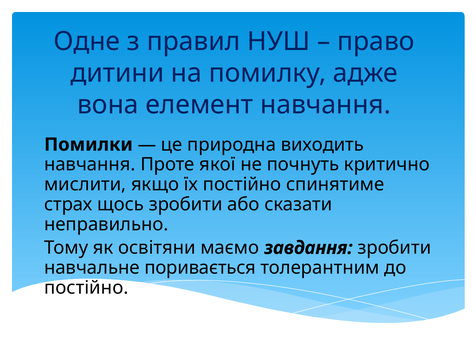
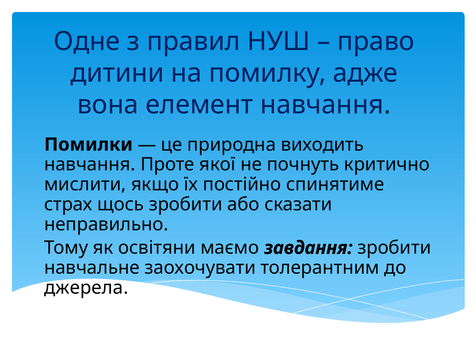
поривається: поривається -> заохочувати
постійно at (86, 288): постійно -> джерела
